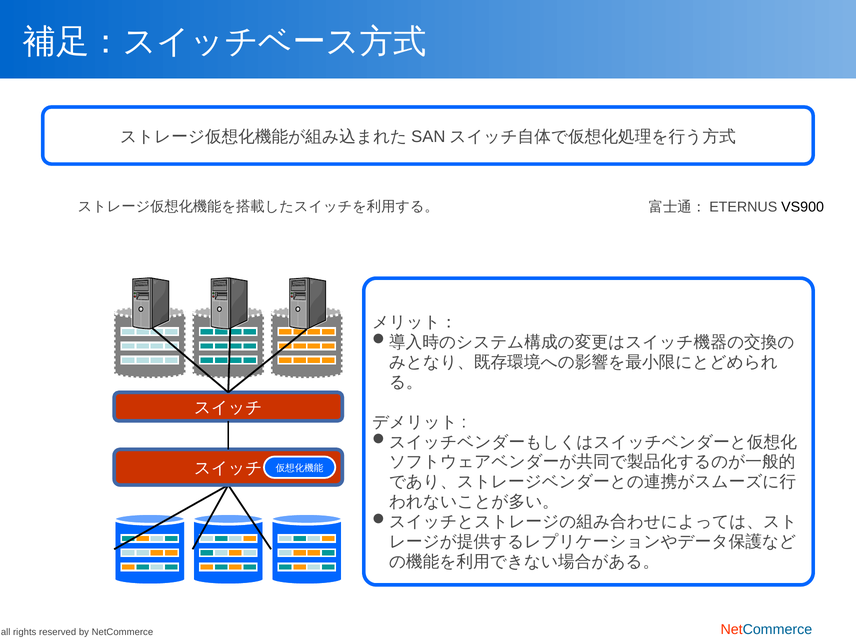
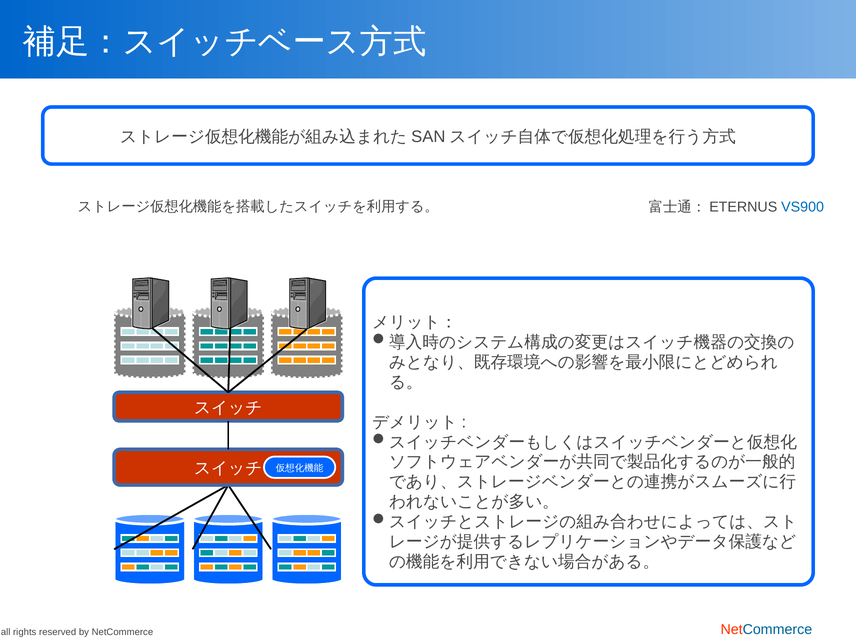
VS900 colour: black -> blue
